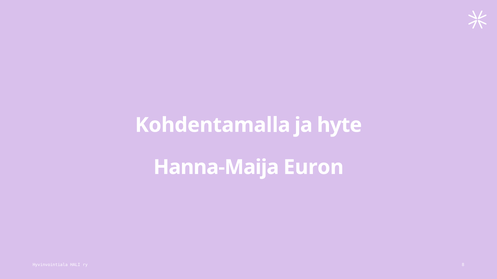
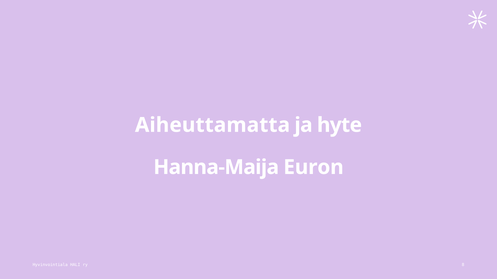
Kohdentamalla: Kohdentamalla -> Aiheuttamatta
